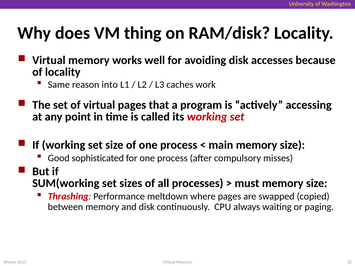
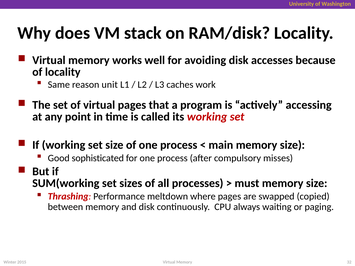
thing: thing -> stack
into: into -> unit
